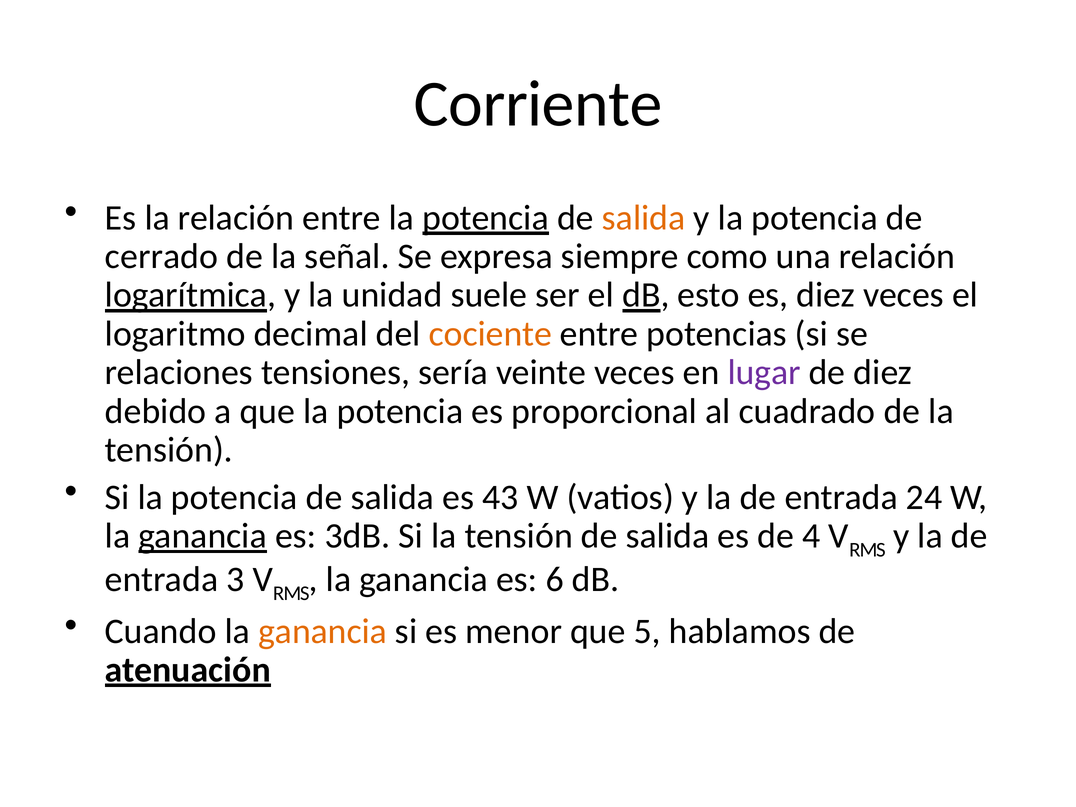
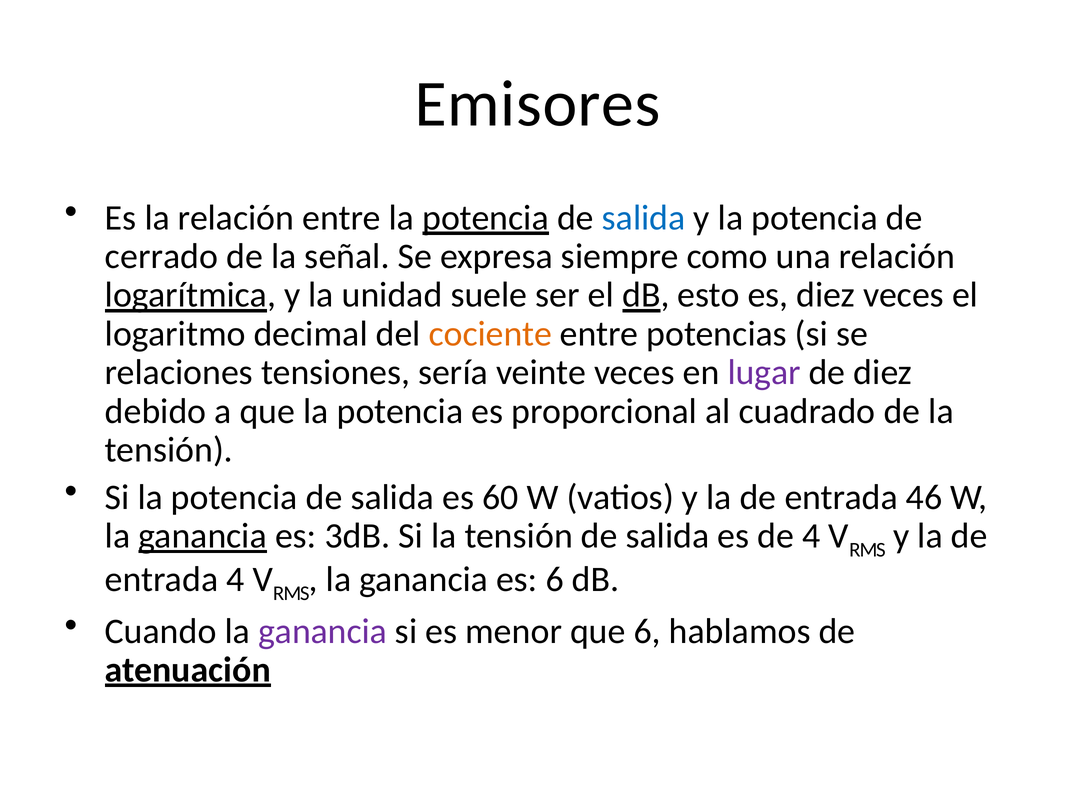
Corriente: Corriente -> Emisores
salida at (644, 218) colour: orange -> blue
43: 43 -> 60
24: 24 -> 46
entrada 3: 3 -> 4
ganancia at (323, 631) colour: orange -> purple
que 5: 5 -> 6
